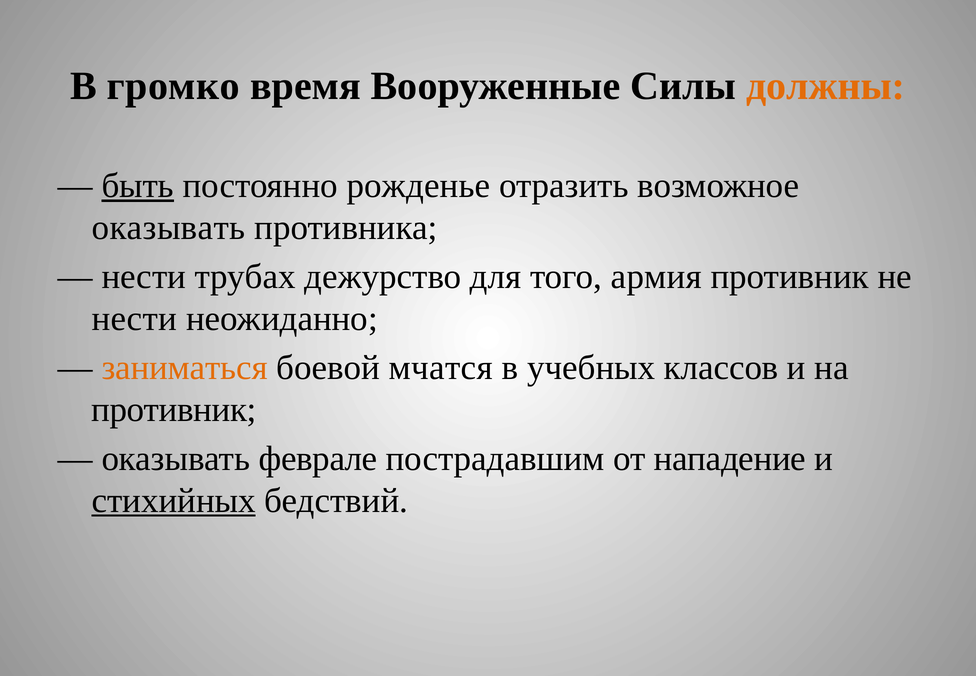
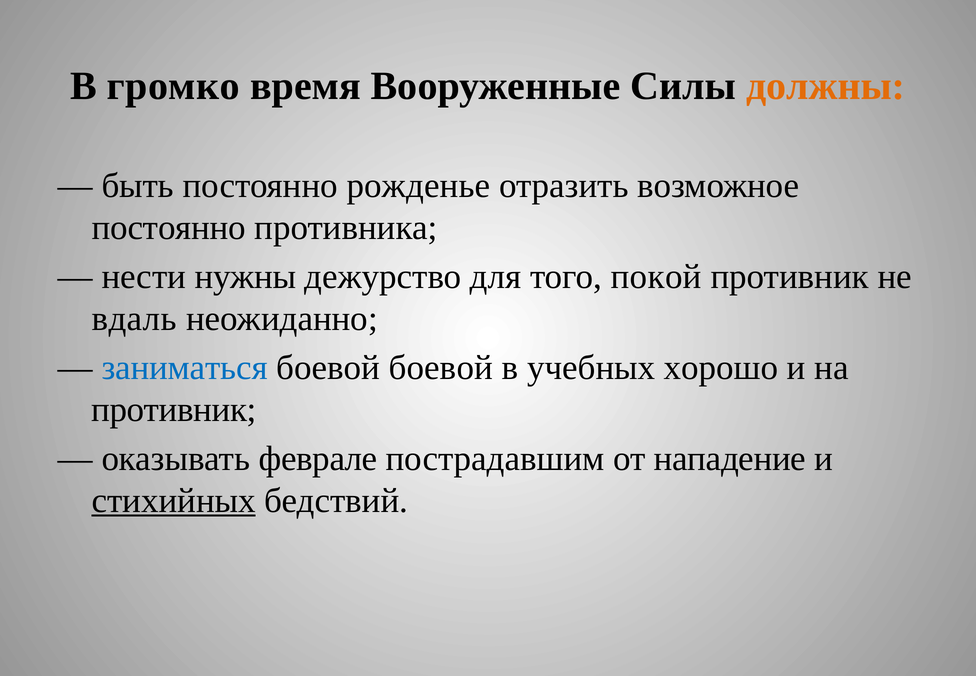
быть underline: present -> none
оказывать at (169, 228): оказывать -> постоянно
трубах: трубах -> нужны
армия: армия -> покой
нести at (134, 318): нести -> вдаль
заниматься colour: orange -> blue
боевой мчатся: мчатся -> боевой
классов: классов -> хорошо
